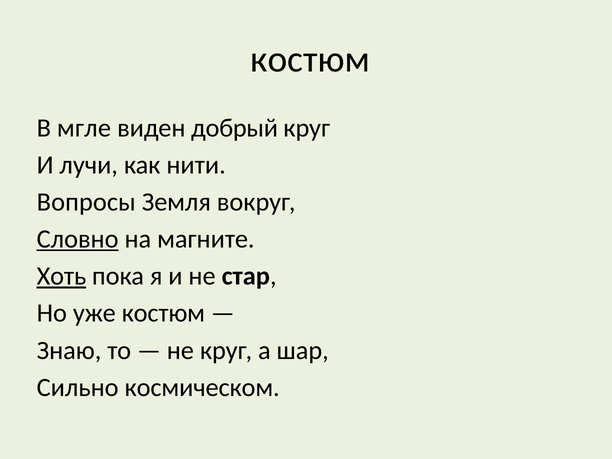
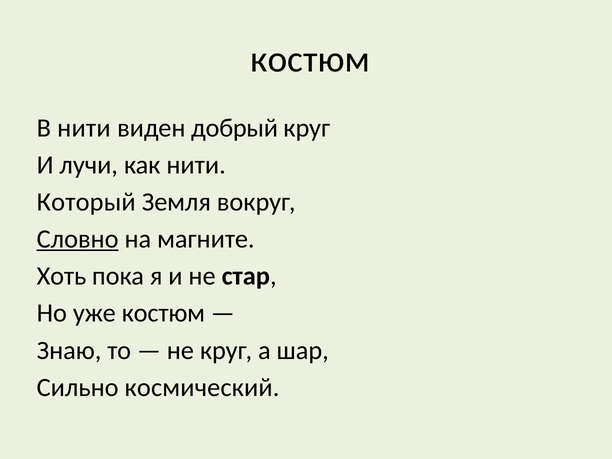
В мгле: мгле -> нити
Вопросы: Вопросы -> Который
Хоть underline: present -> none
космическом: космическом -> космический
